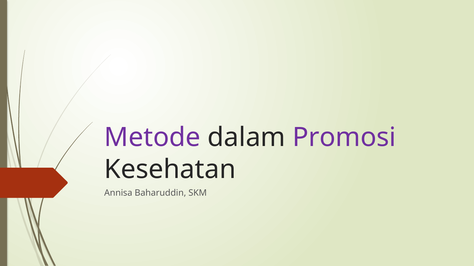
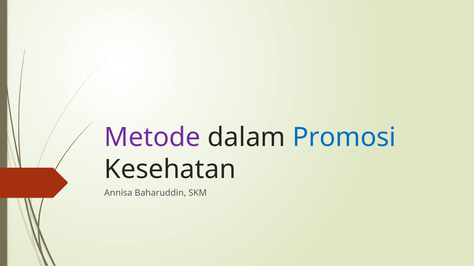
Promosi colour: purple -> blue
